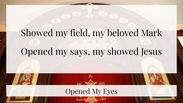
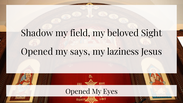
Showed at (37, 33): Showed -> Shadow
Mark: Mark -> Sight
my showed: showed -> laziness
